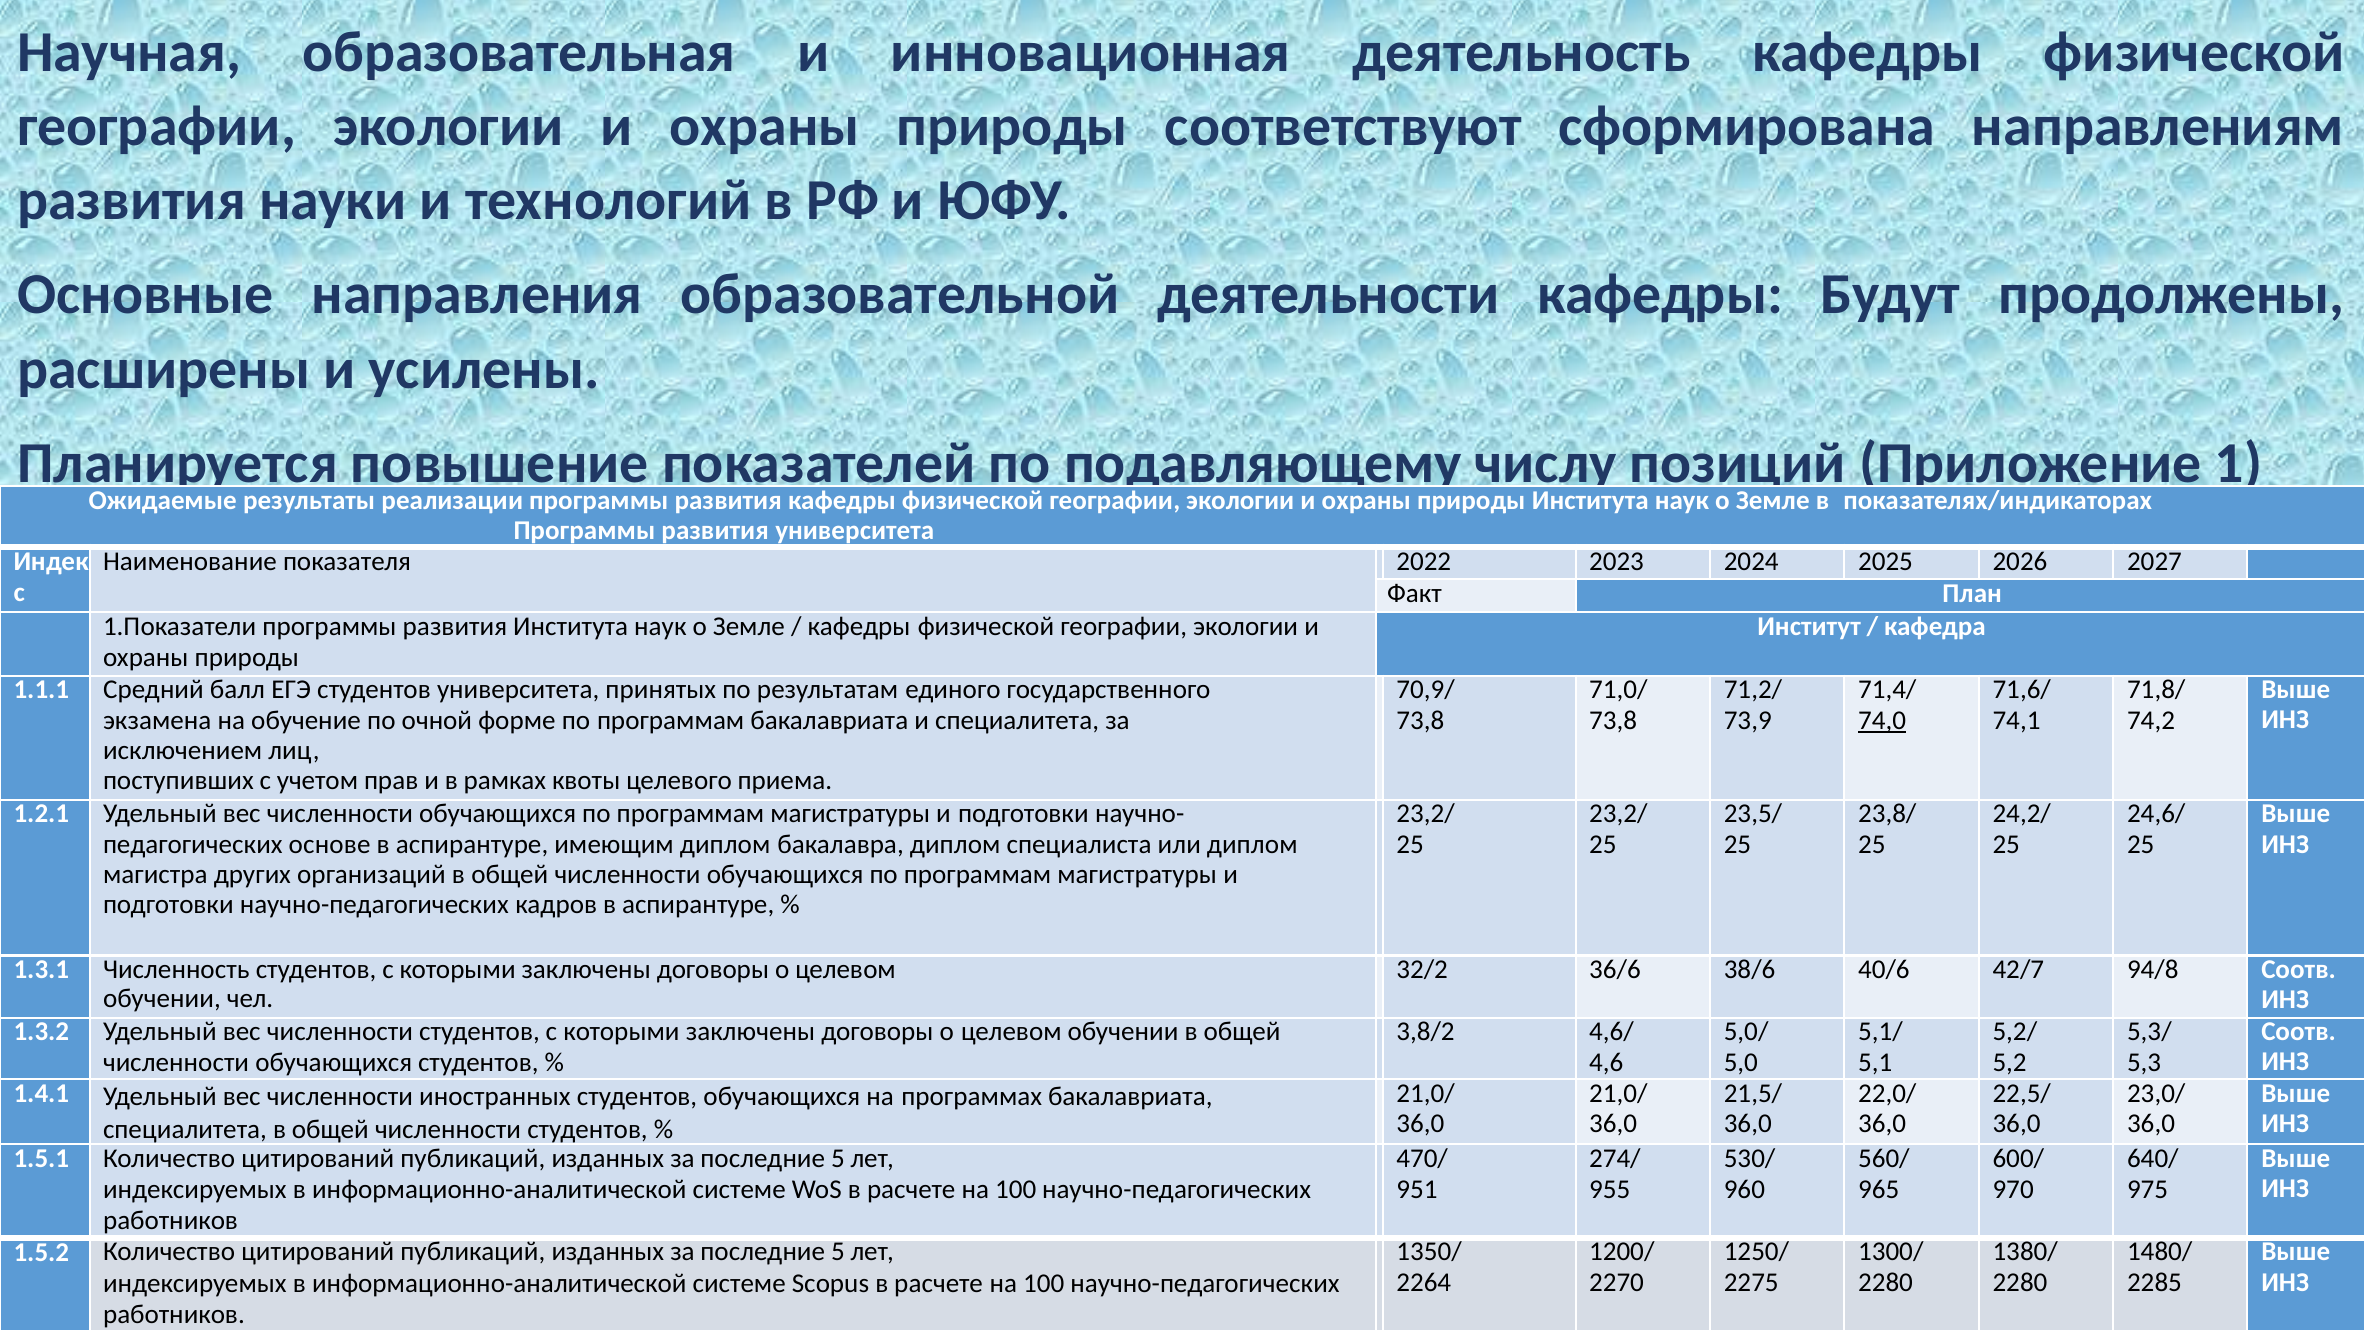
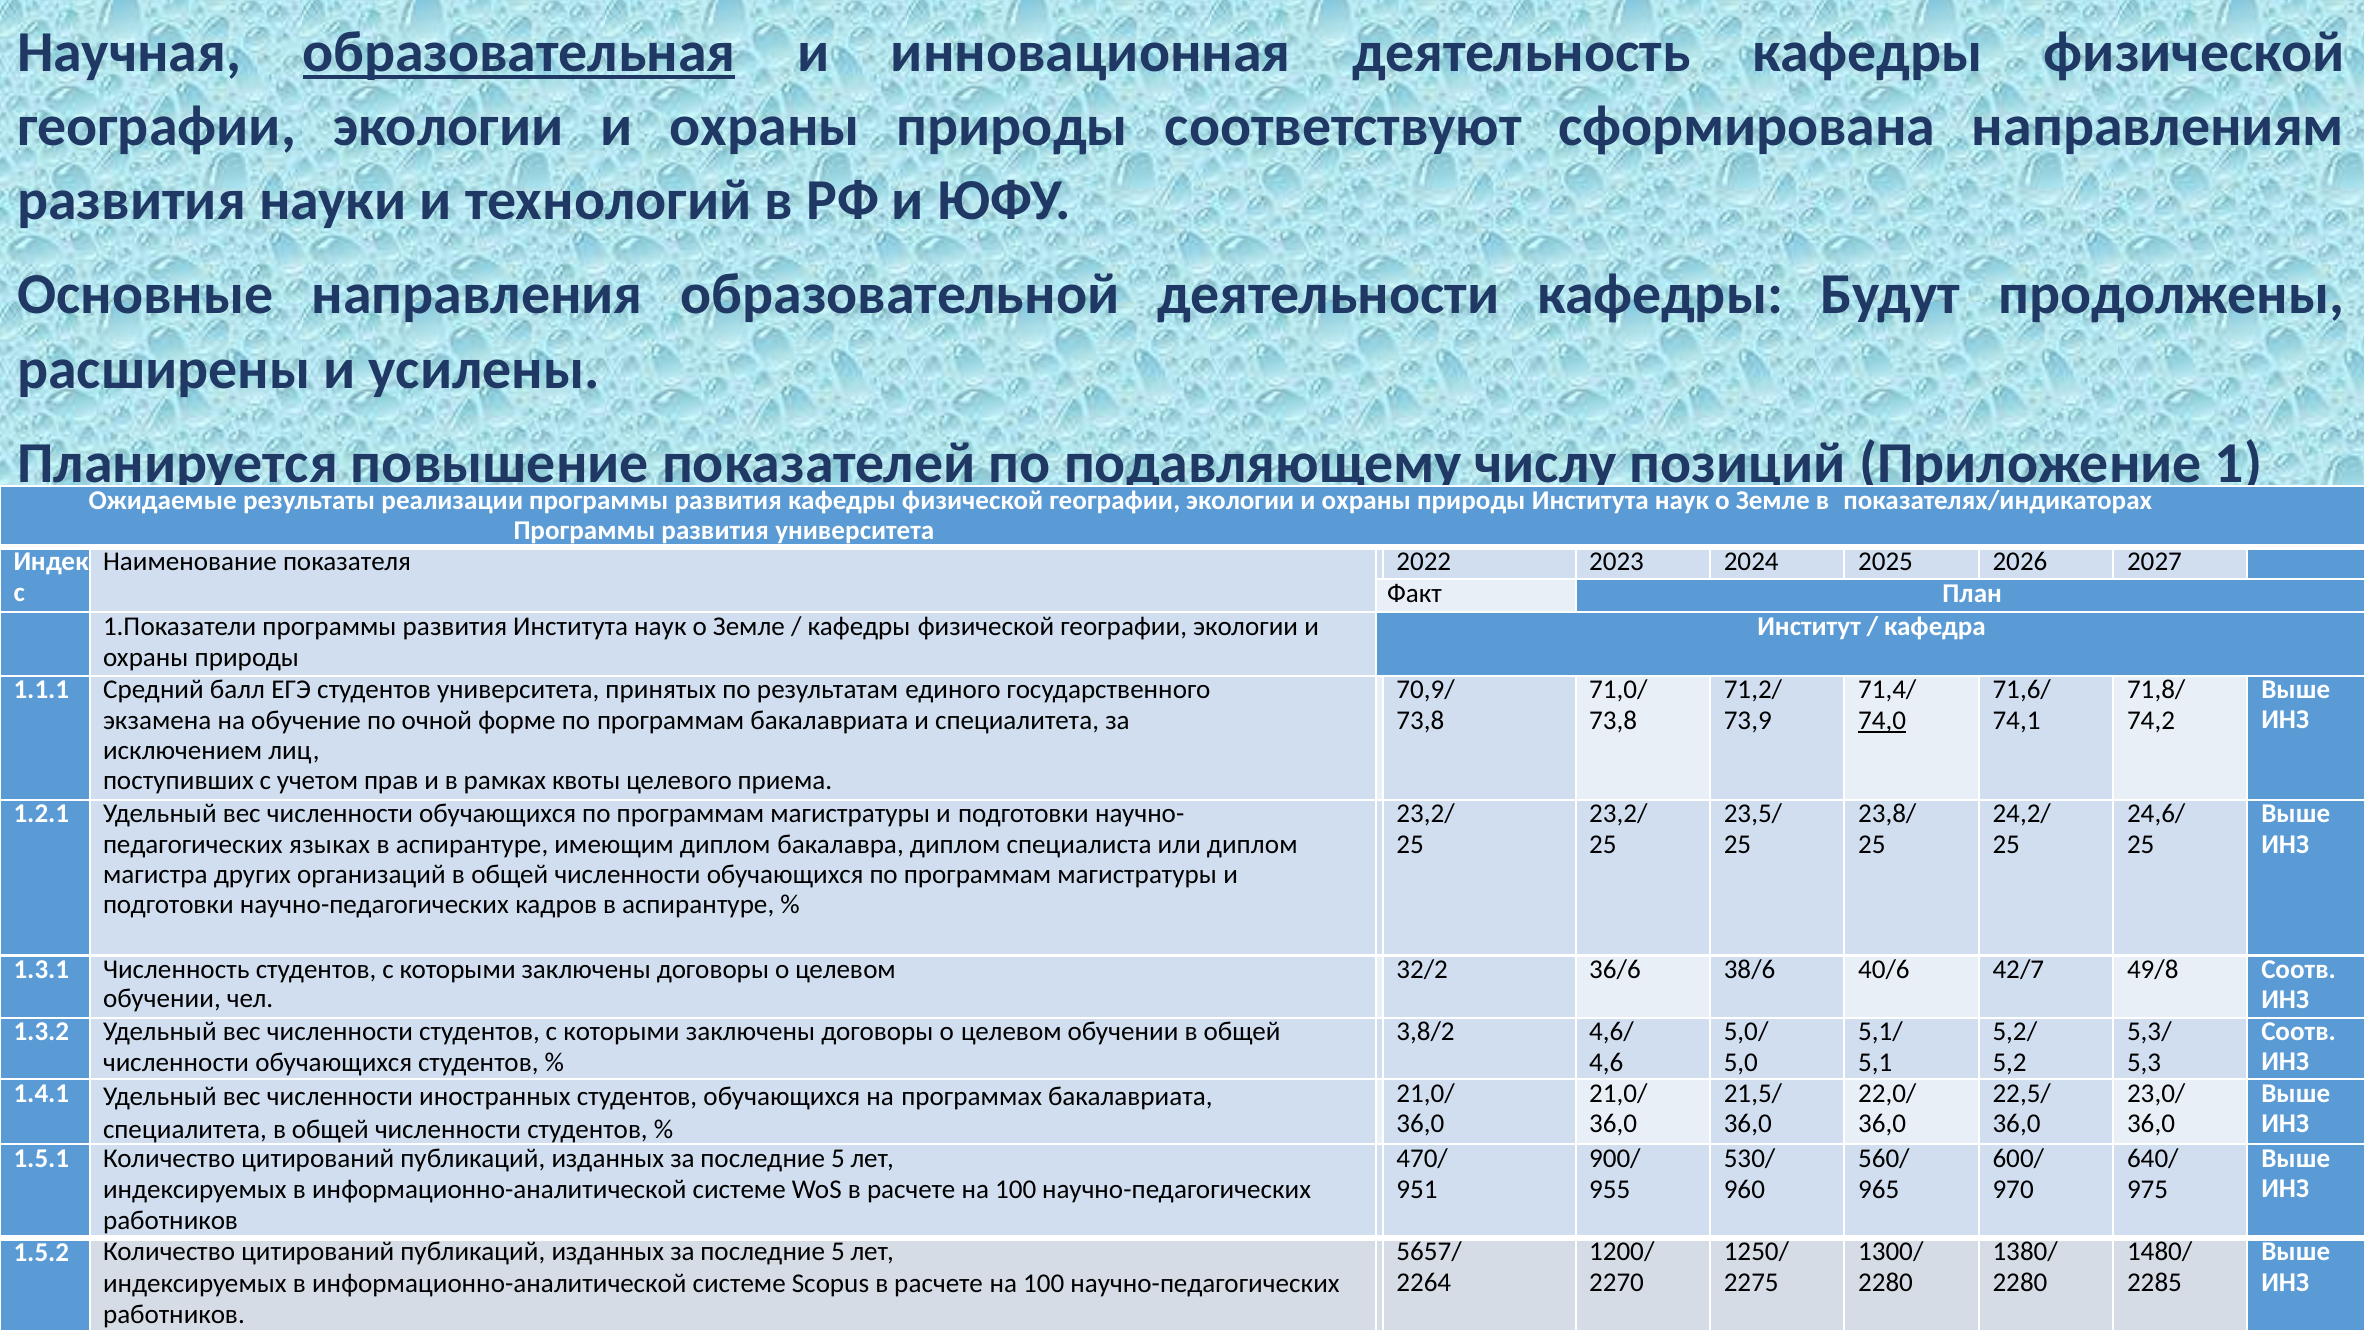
образовательная underline: none -> present
основе: основе -> языках
94/8: 94/8 -> 49/8
274/: 274/ -> 900/
1350/: 1350/ -> 5657/
